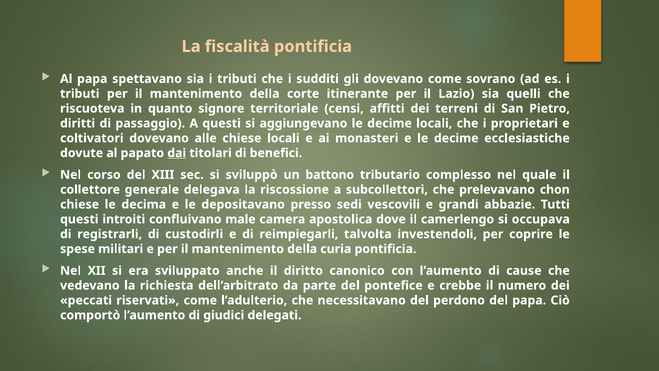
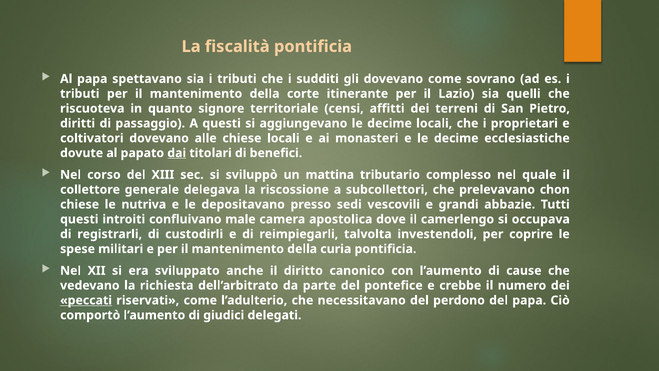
battono: battono -> mattina
decima: decima -> nutriva
peccati underline: none -> present
